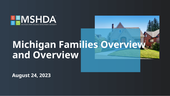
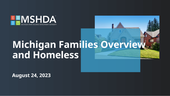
and Overview: Overview -> Homeless
